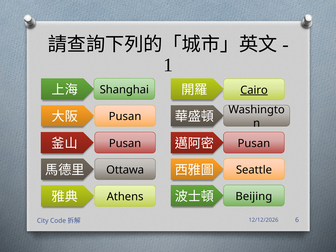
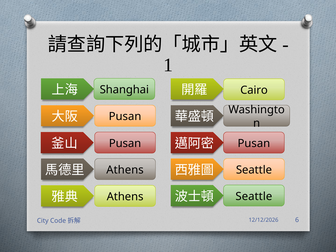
Cairo underline: present -> none
Ottawa at (125, 170): Ottawa -> Athens
Beijing at (254, 196): Beijing -> Seattle
